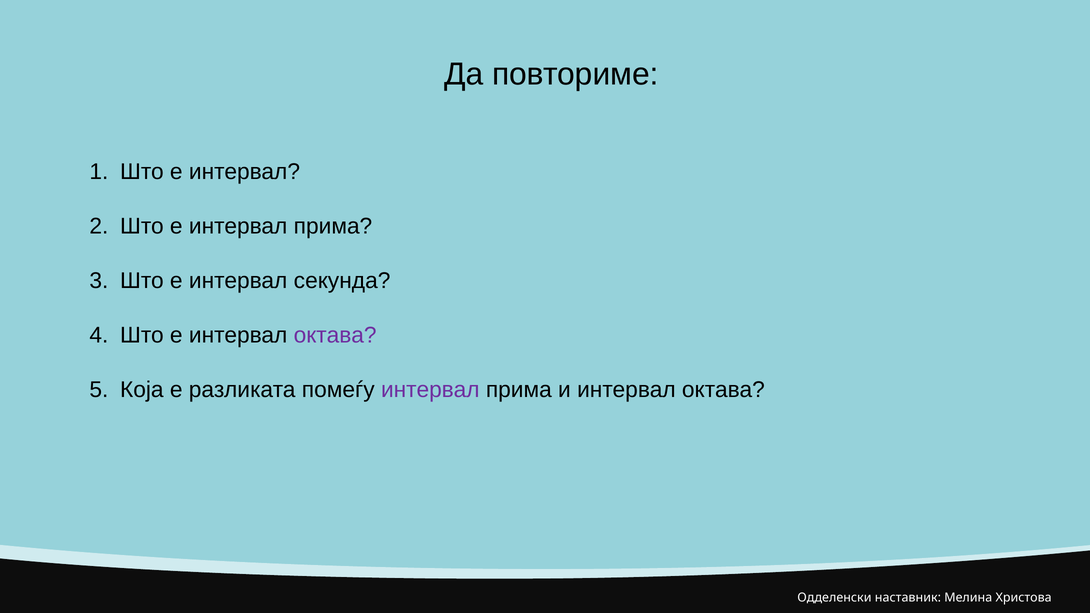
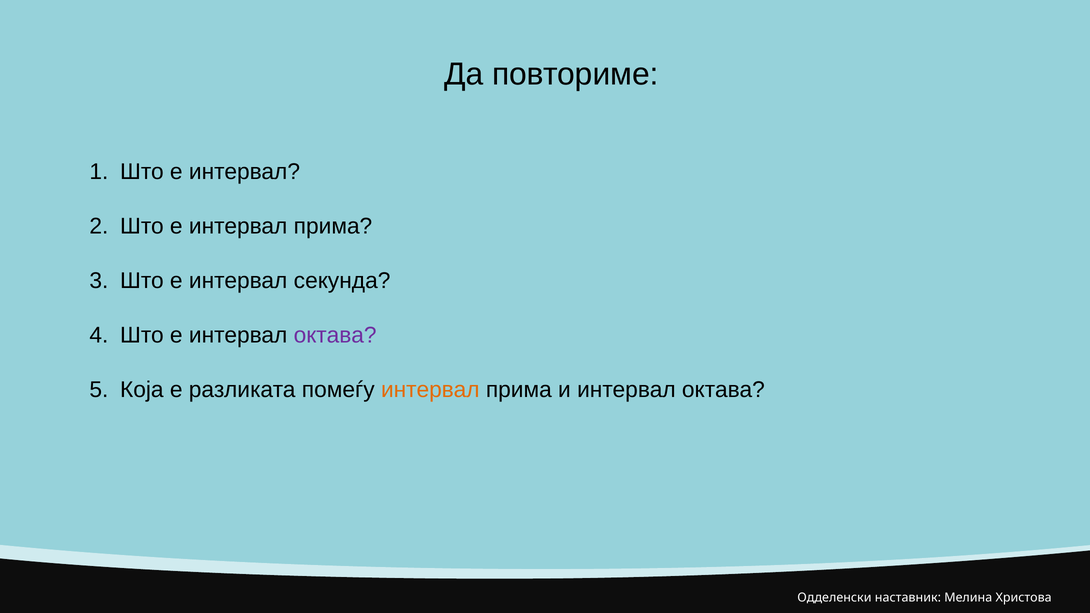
интервал at (430, 390) colour: purple -> orange
